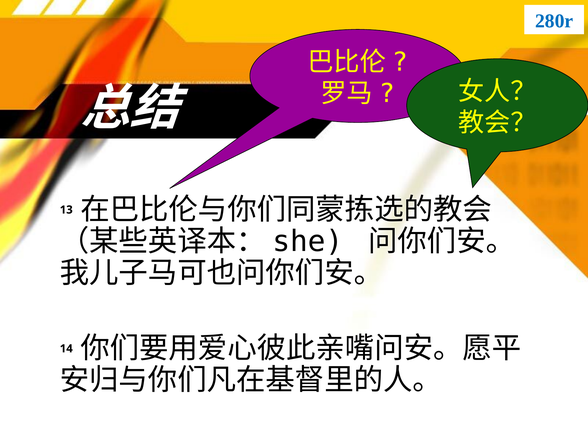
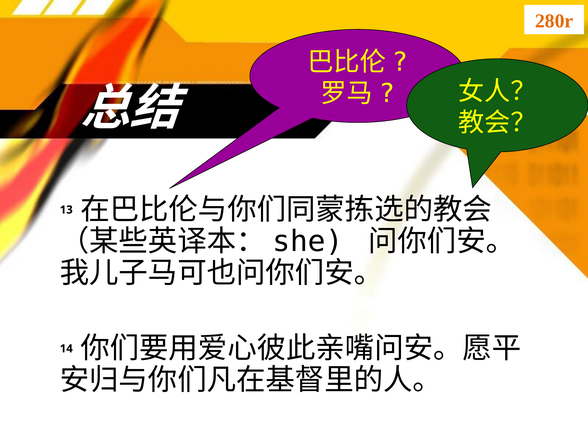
280r colour: blue -> orange
